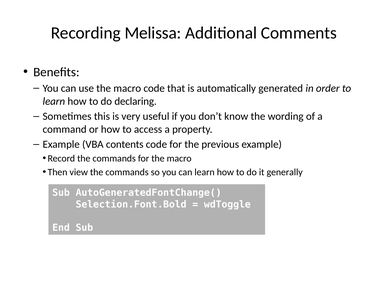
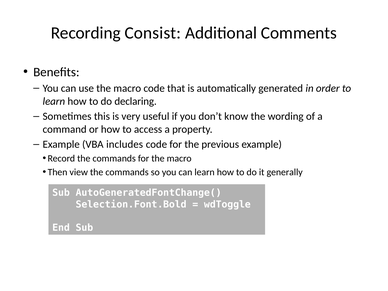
Melissa: Melissa -> Consist
contents: contents -> includes
